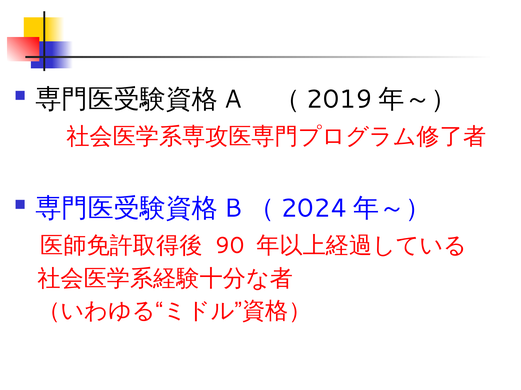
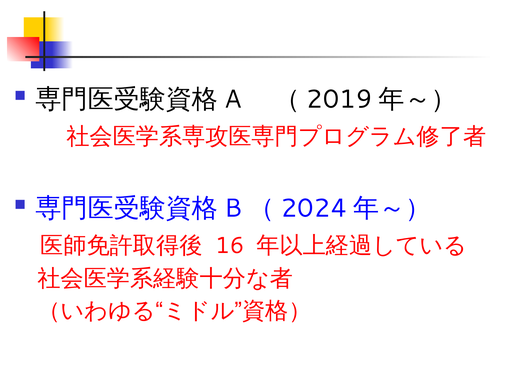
90: 90 -> 16
